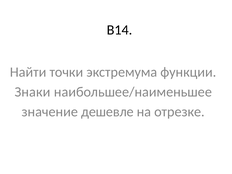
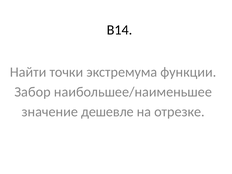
Знаки: Знаки -> Забор
